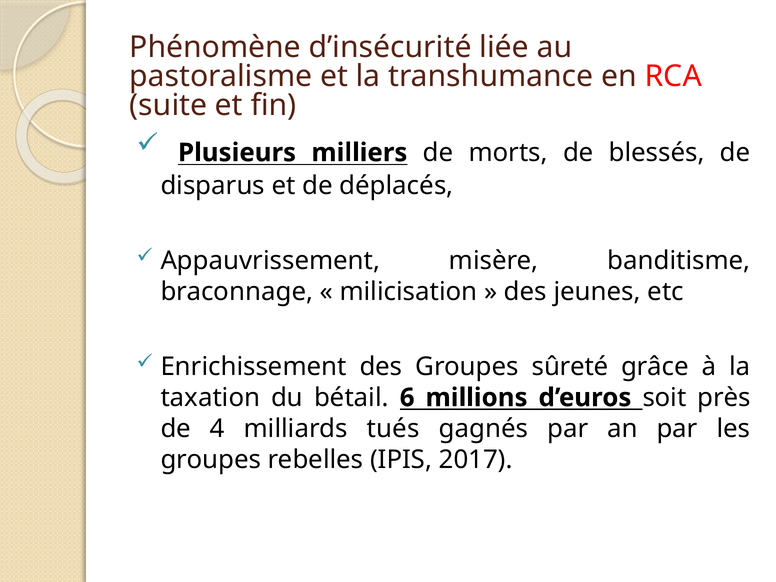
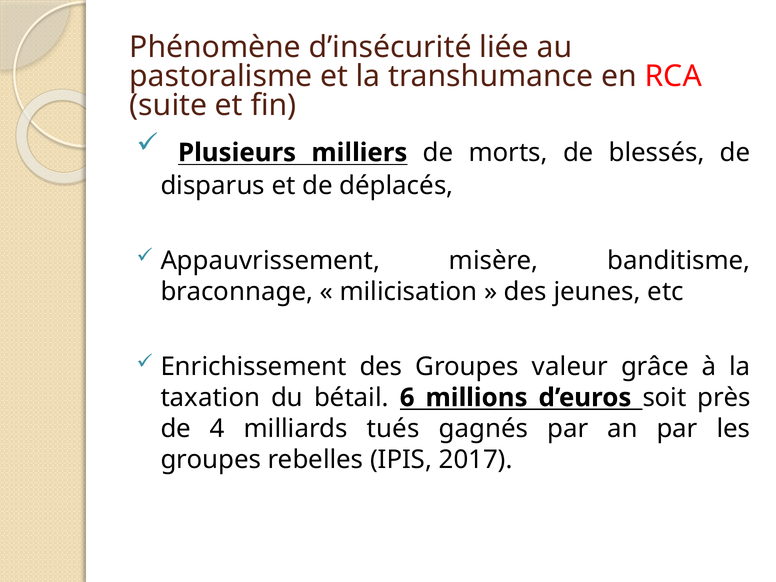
sûreté: sûreté -> valeur
